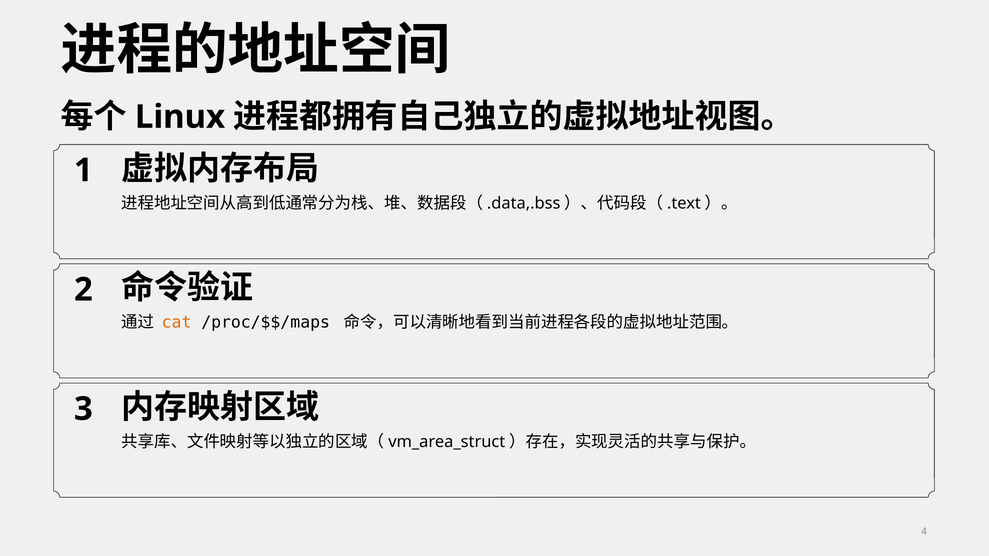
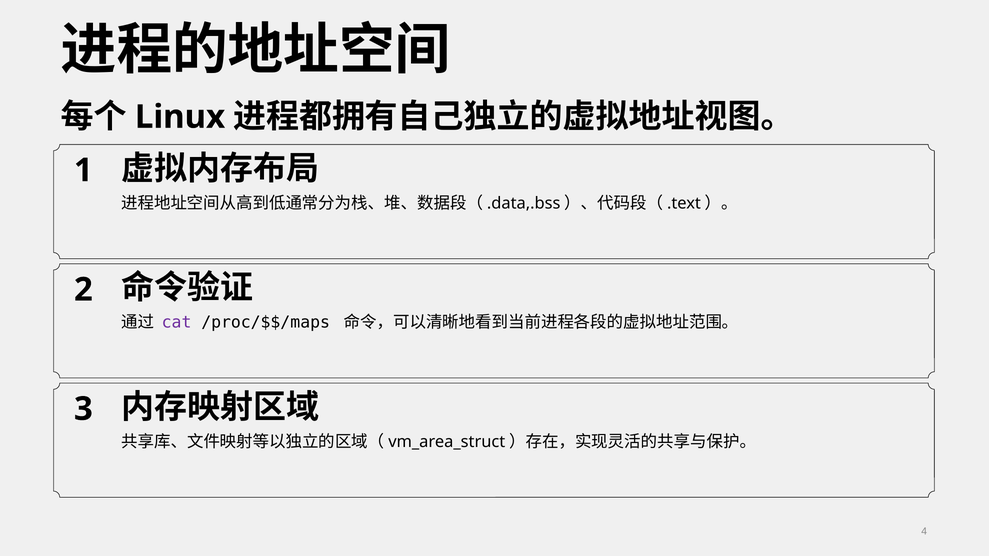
cat colour: orange -> purple
